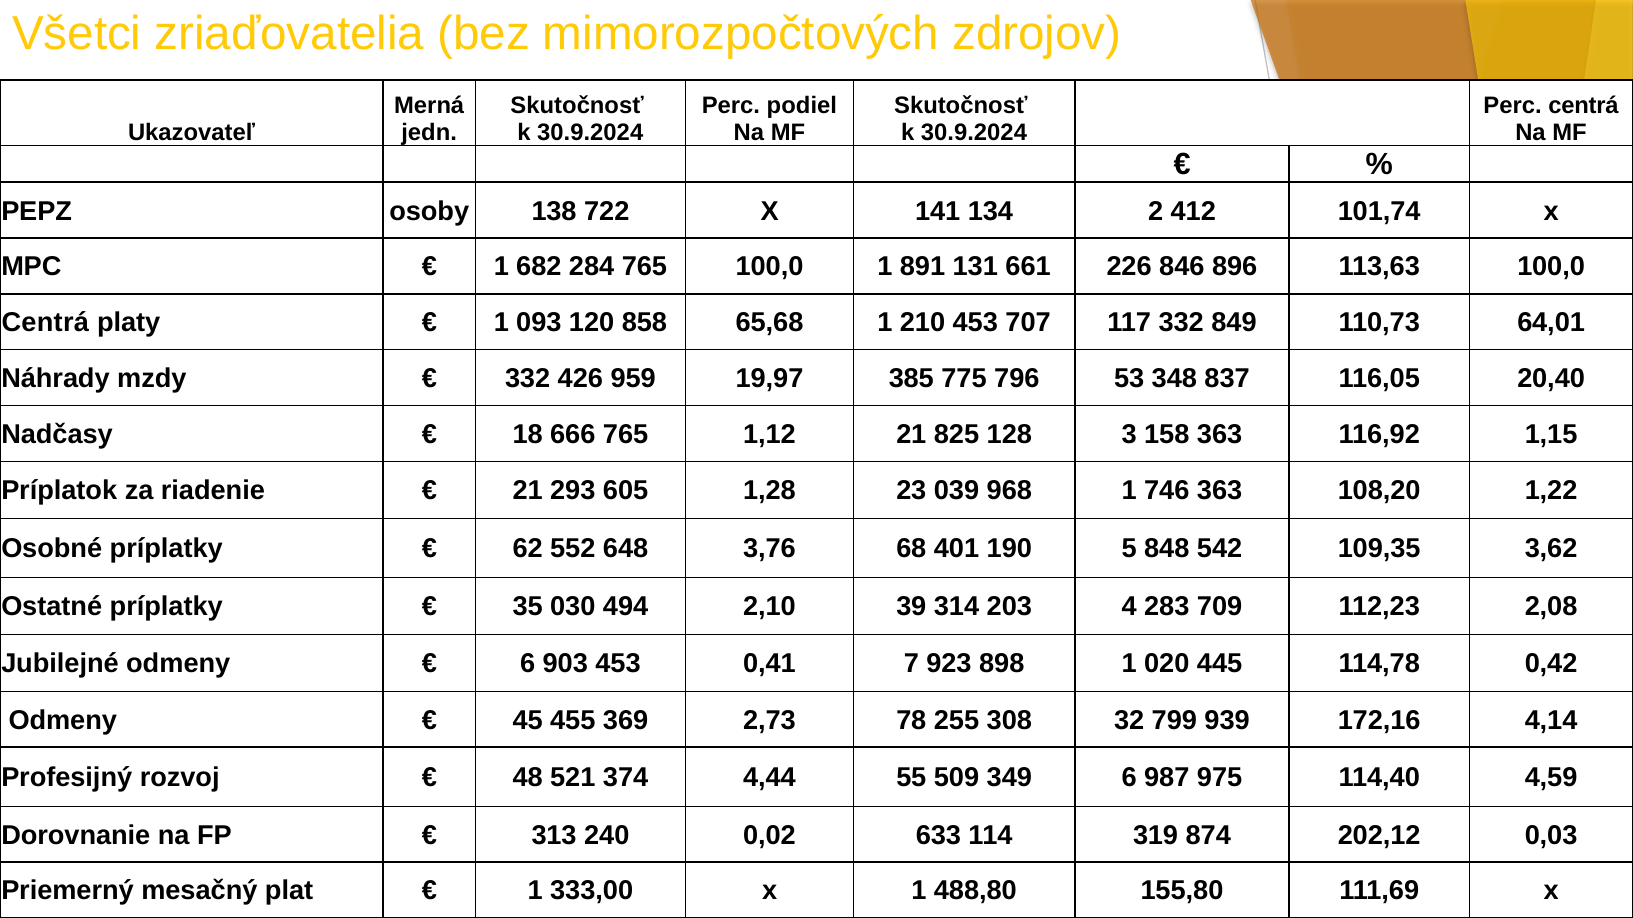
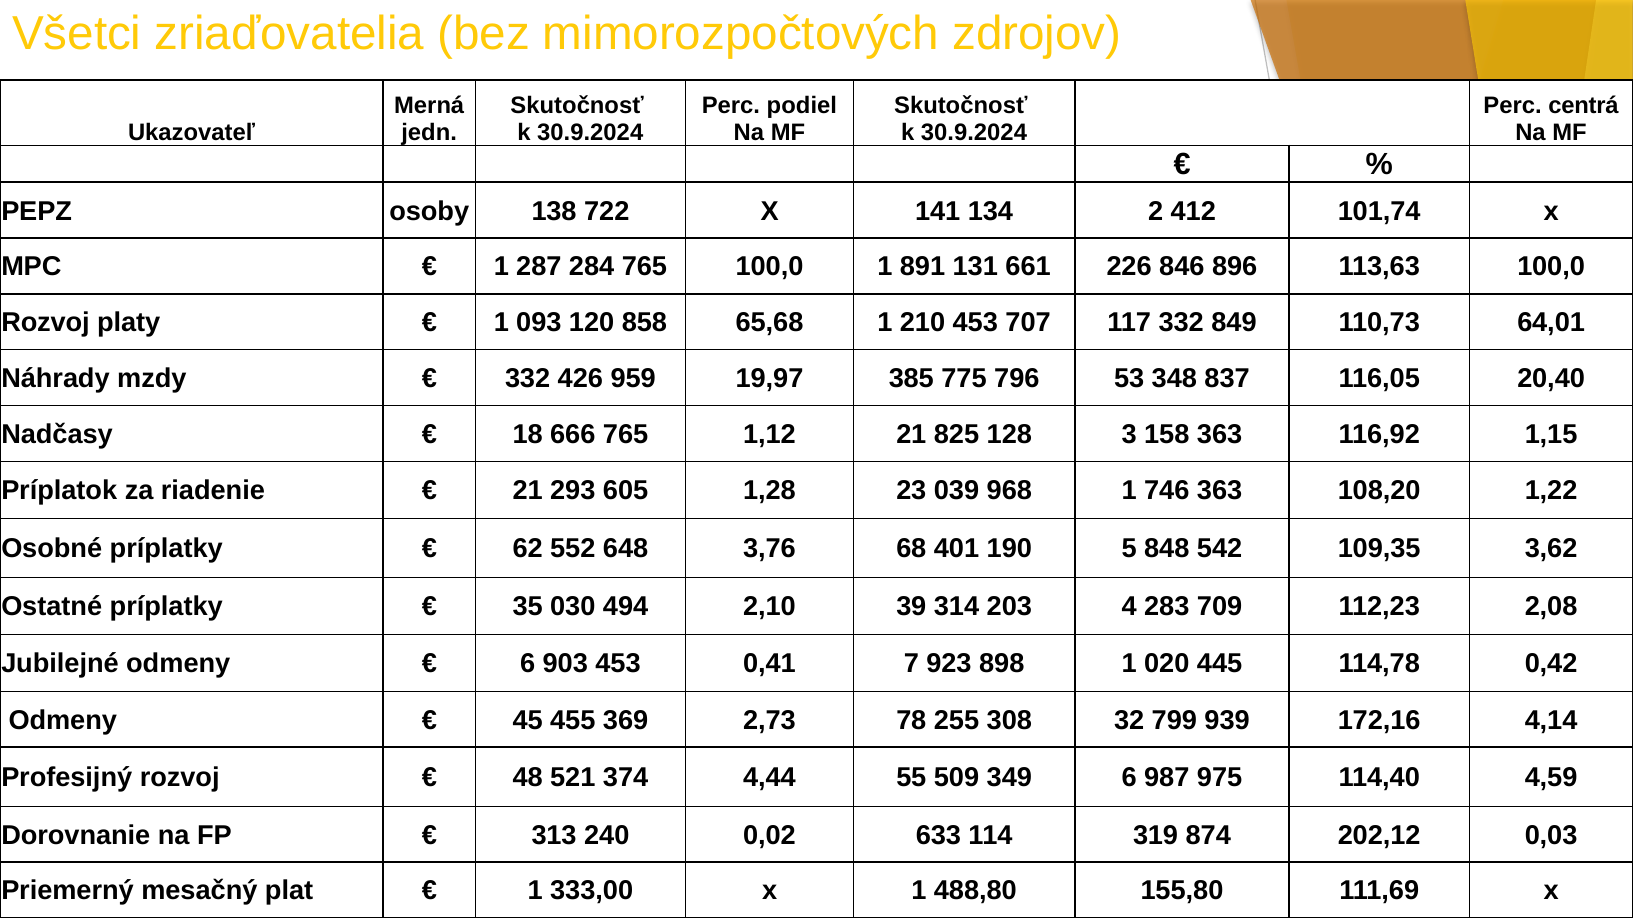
682: 682 -> 287
Centrá at (45, 323): Centrá -> Rozvoj
